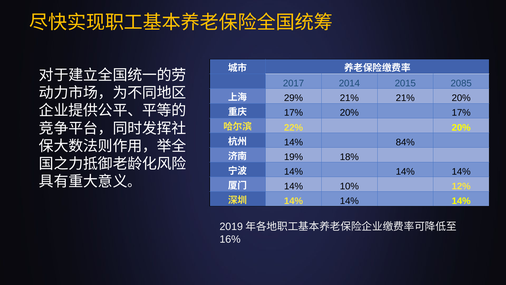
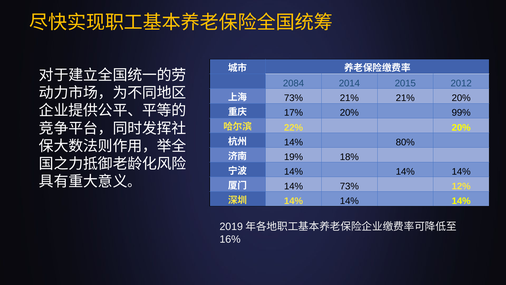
2017: 2017 -> 2084
2085: 2085 -> 2012
29% at (293, 98): 29% -> 73%
20% 17%: 17% -> 99%
84%: 84% -> 80%
14% 10%: 10% -> 73%
